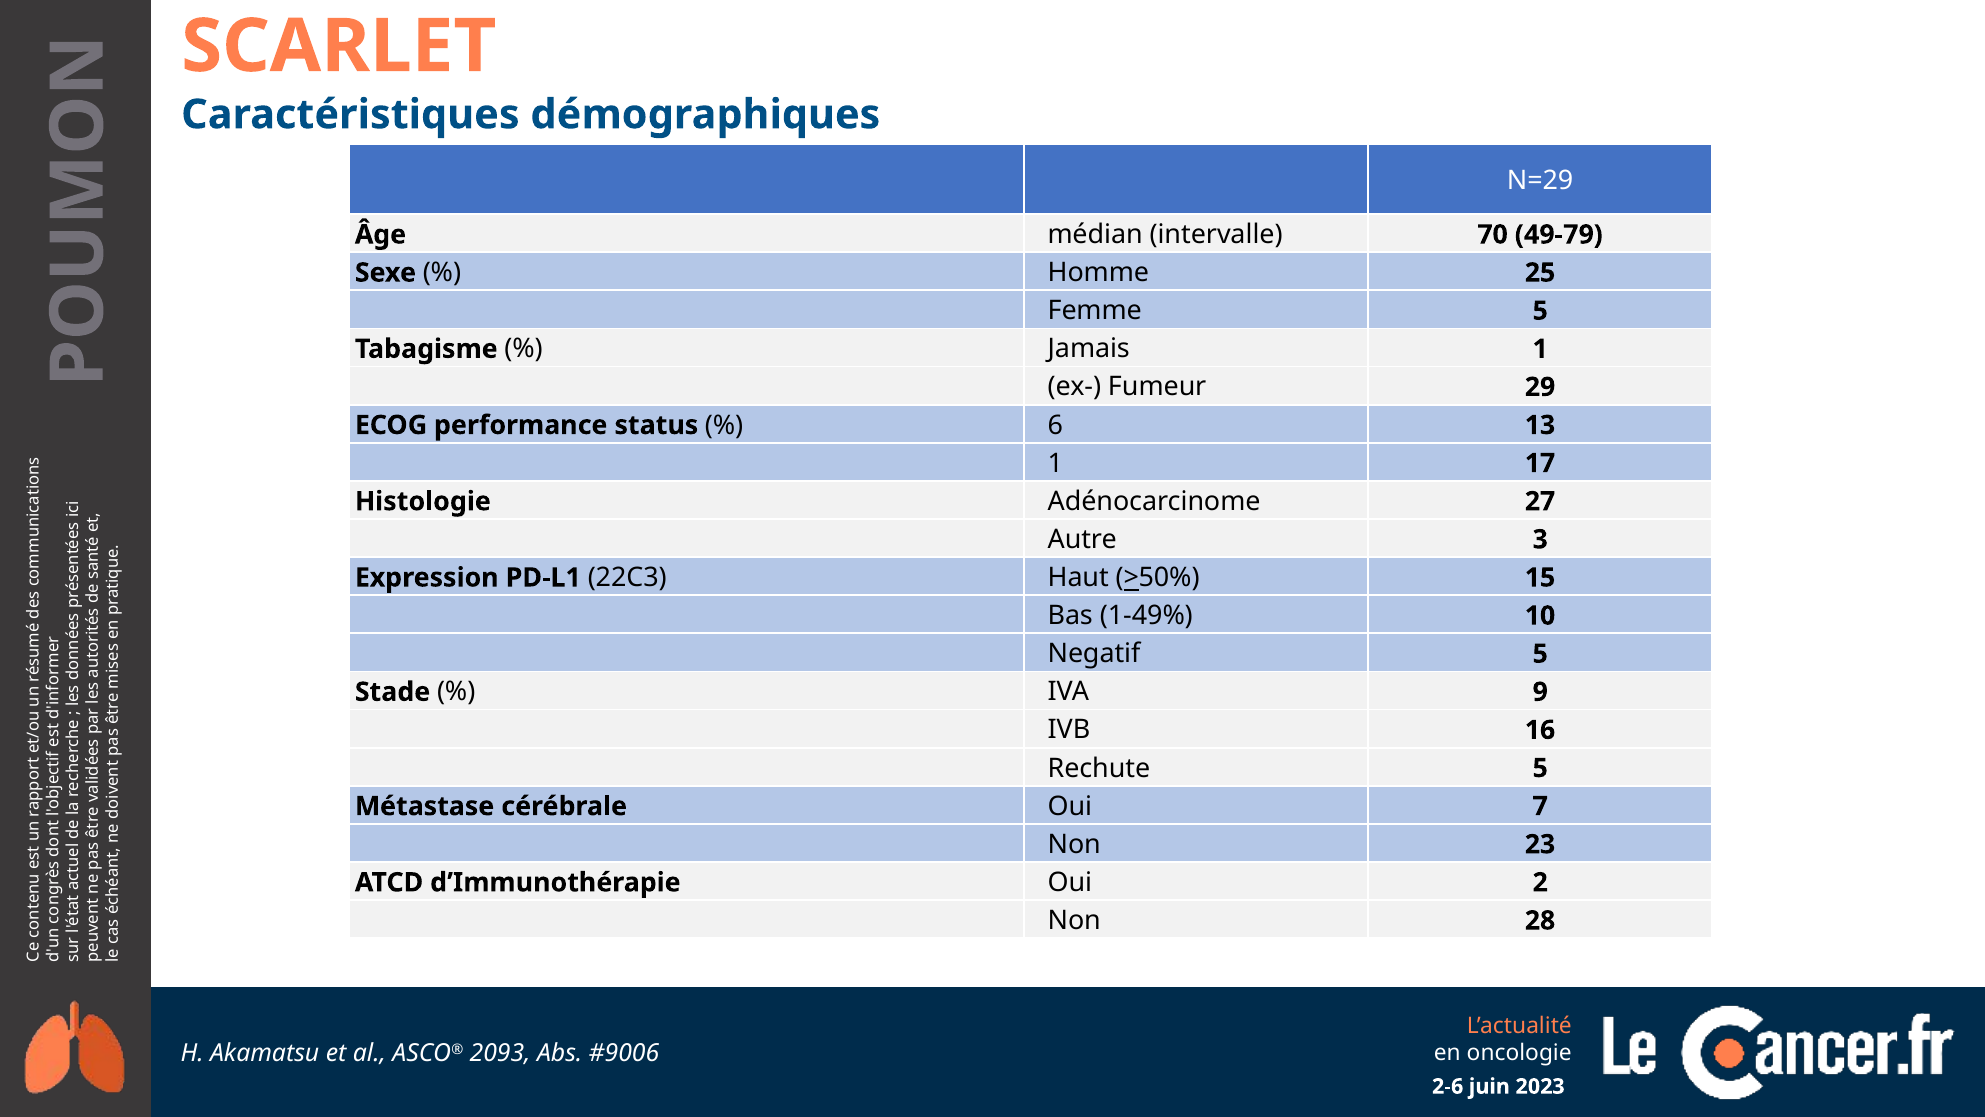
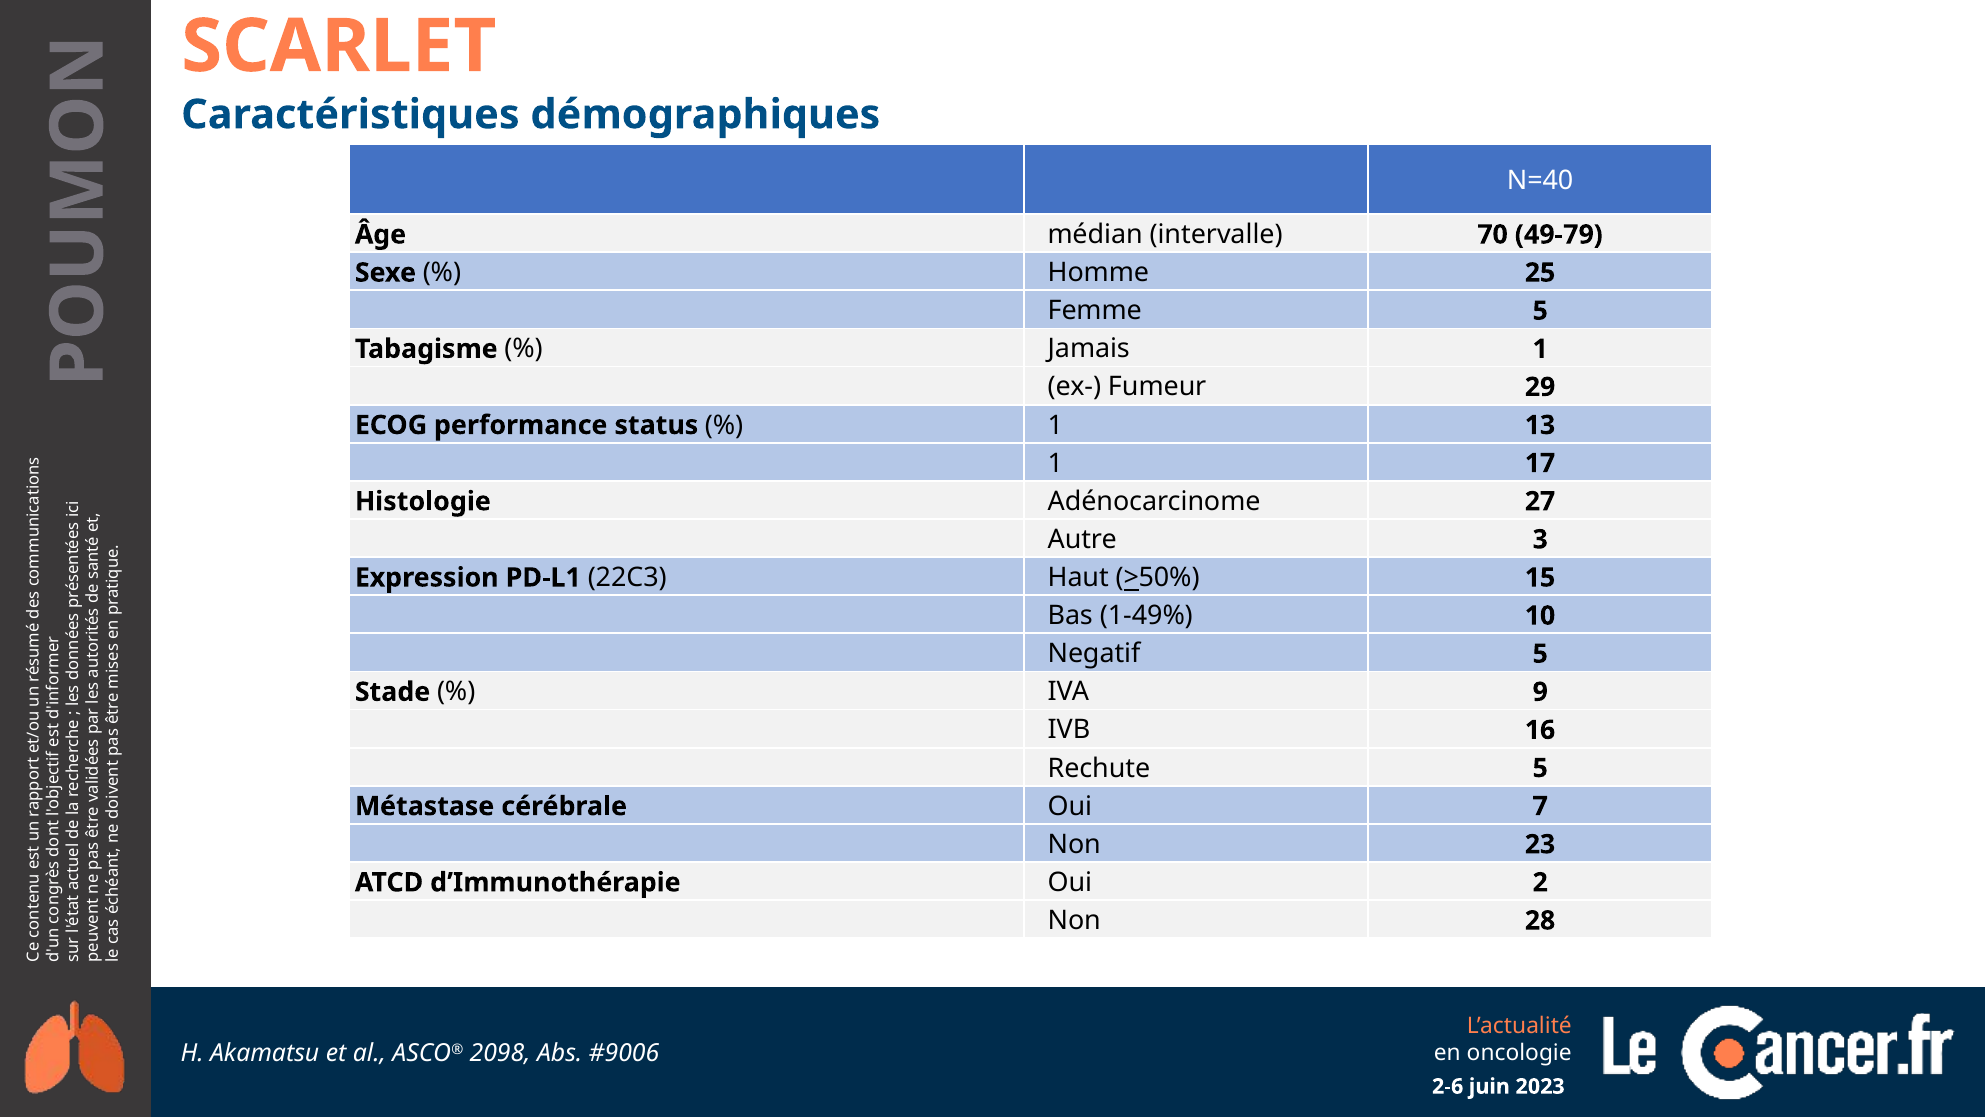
N=29: N=29 -> N=40
6 at (1055, 425): 6 -> 1
2093: 2093 -> 2098
